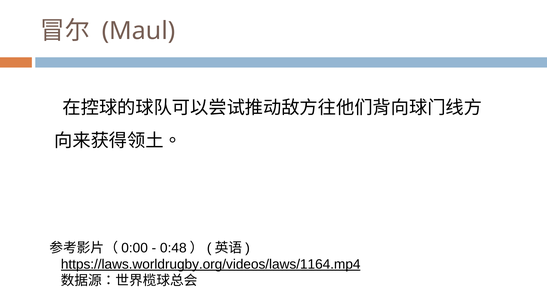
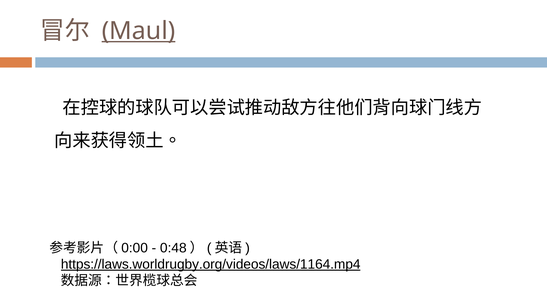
Maul underline: none -> present
